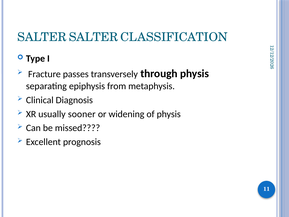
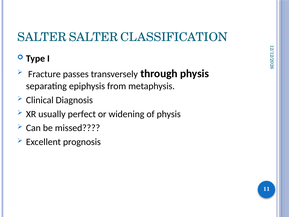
sooner: sooner -> perfect
